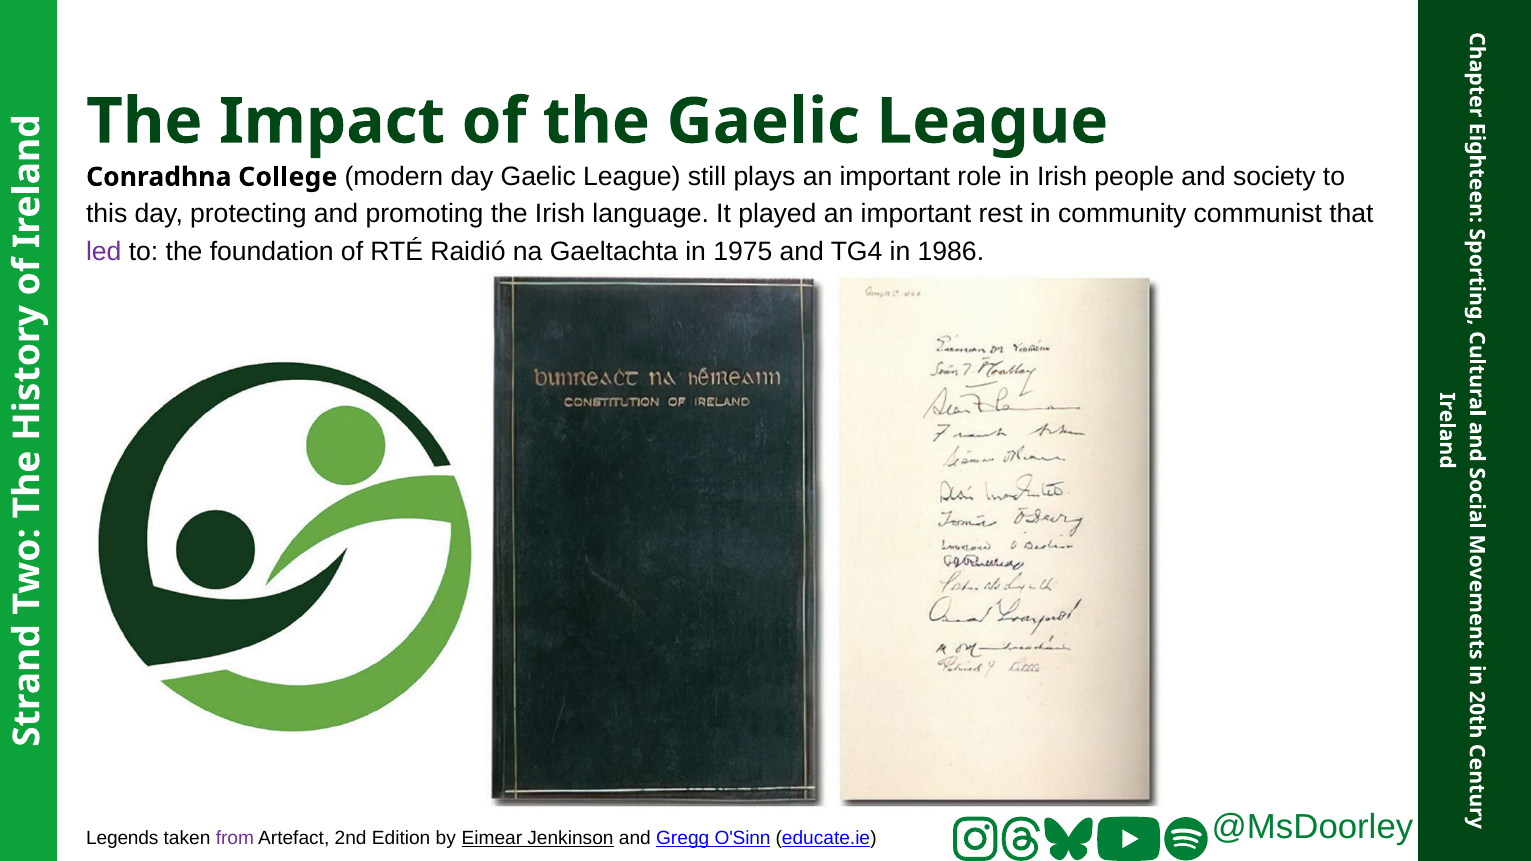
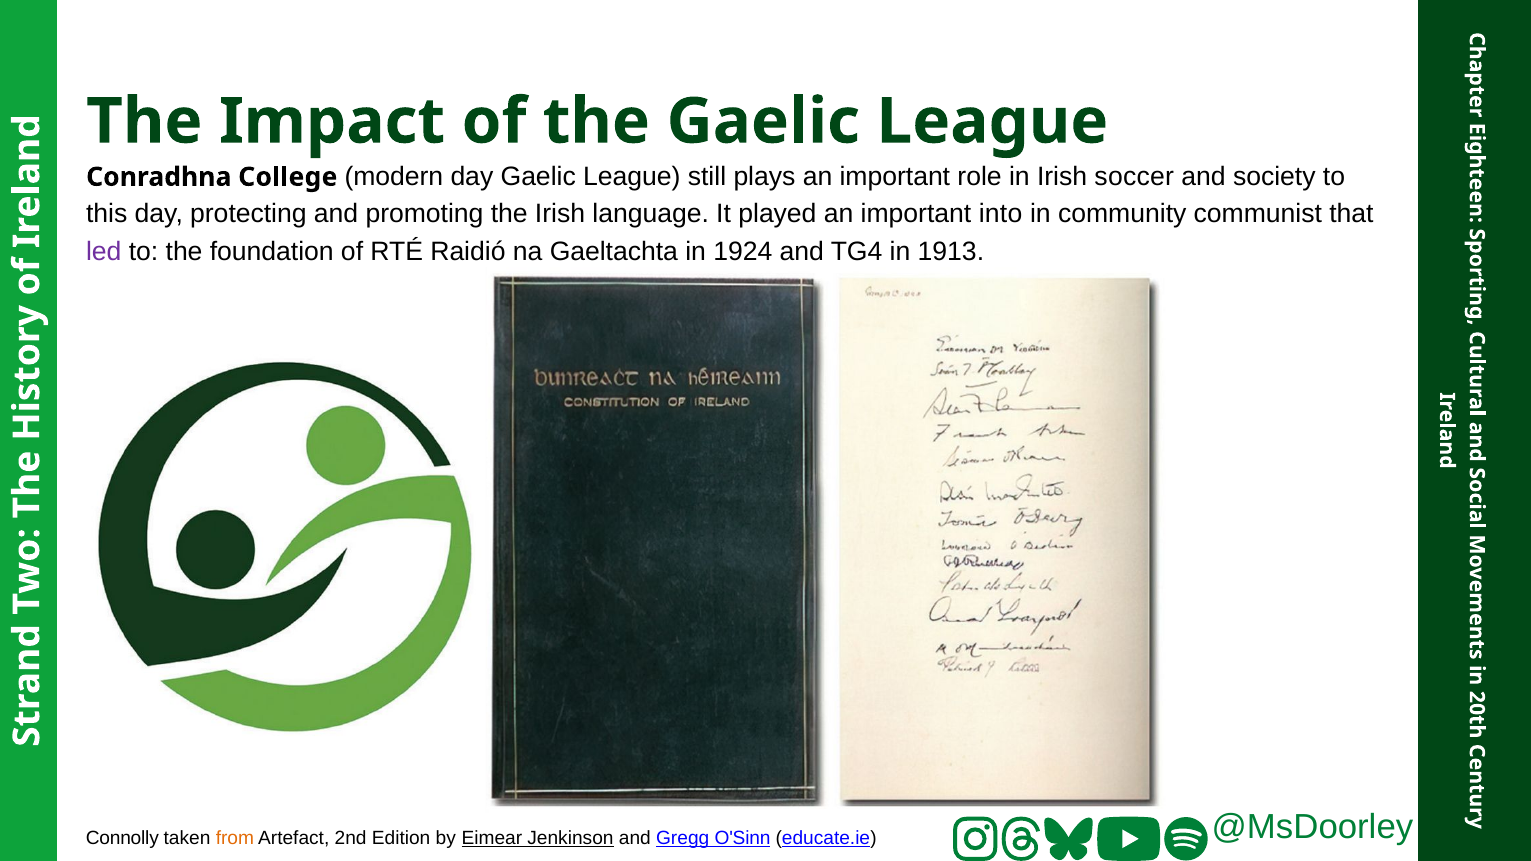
people: people -> soccer
rest: rest -> into
1975: 1975 -> 1924
1986: 1986 -> 1913
Legends: Legends -> Connolly
from colour: purple -> orange
